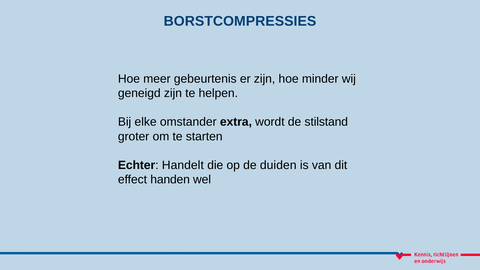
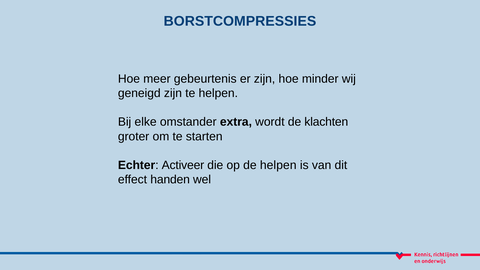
stilstand: stilstand -> klachten
Handelt: Handelt -> Activeer
de duiden: duiden -> helpen
